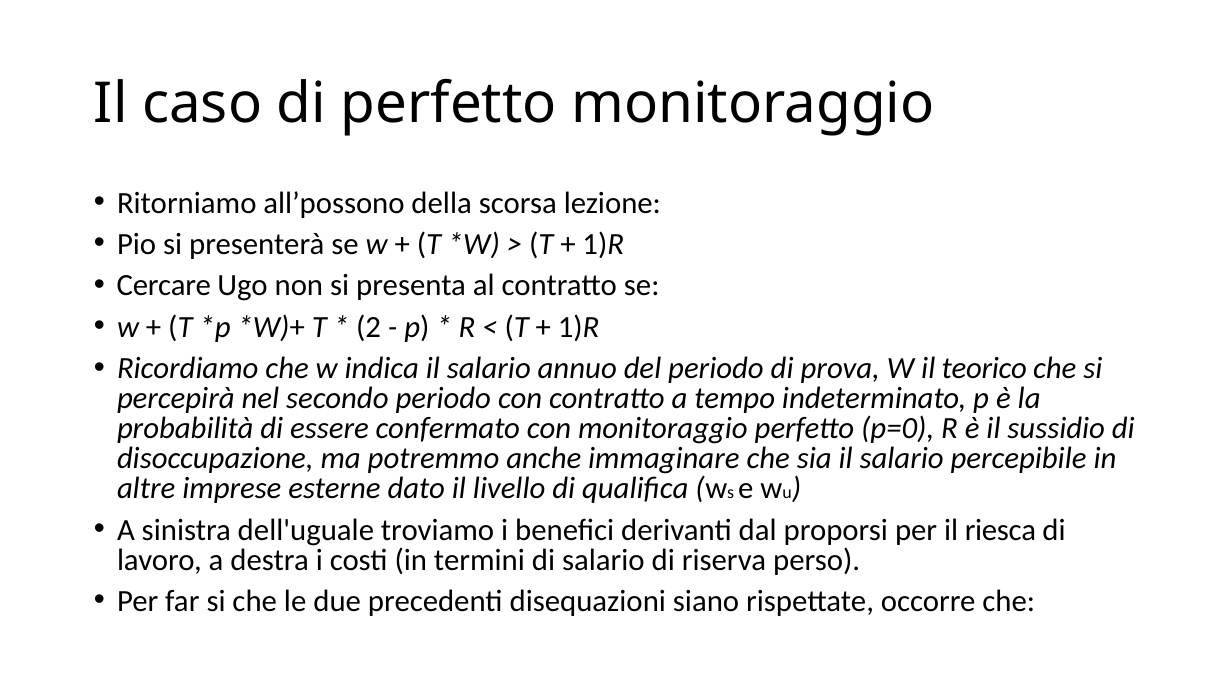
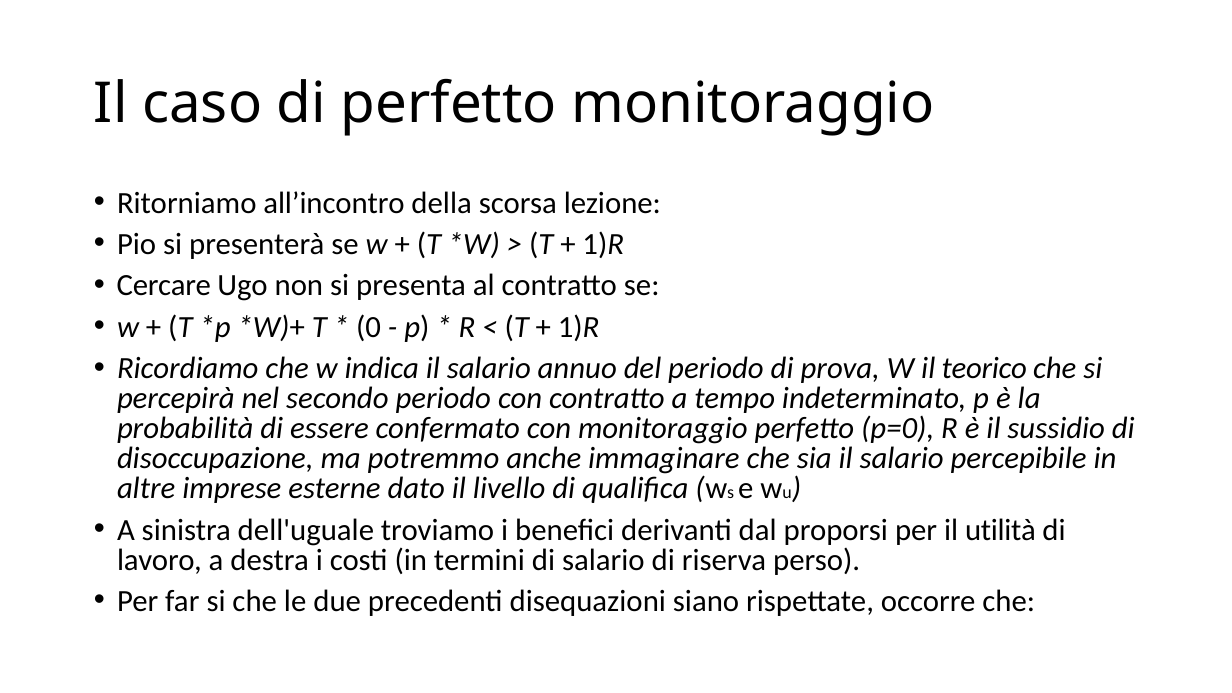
all’possono: all’possono -> all’incontro
2: 2 -> 0
riesca: riesca -> utilità
